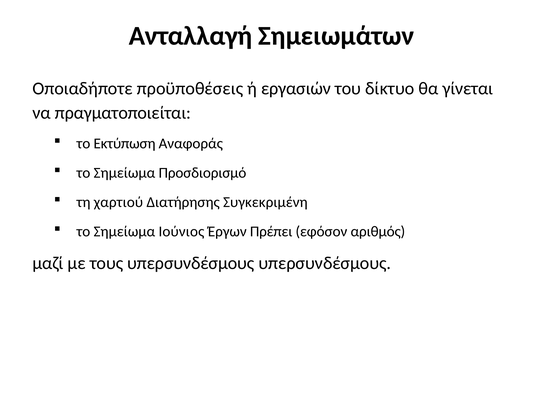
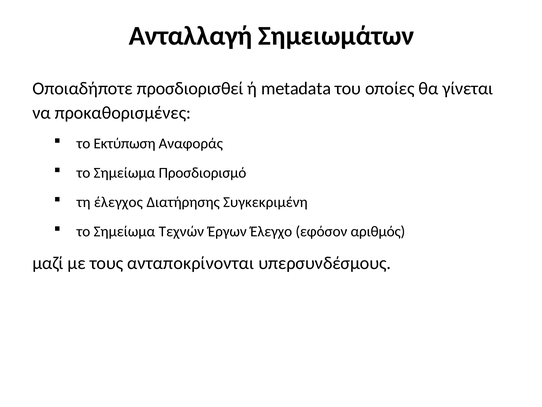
προϋποθέσεις: προϋποθέσεις -> προσδιορισθεί
εργασιών: εργασιών -> metadata
δίκτυο: δίκτυο -> οποίες
πραγματοποιείται: πραγματοποιείται -> προκαθορισμένες
χαρτιού: χαρτιού -> έλεγχος
Ιούνιος: Ιούνιος -> Τεχνών
Πρέπει: Πρέπει -> Έλεγχο
τους υπερσυνδέσμους: υπερσυνδέσμους -> ανταποκρίνονται
